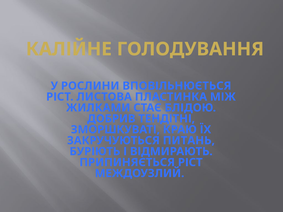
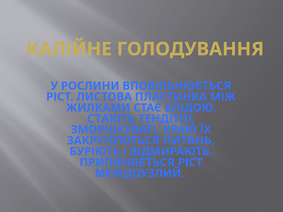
ДОБРИВ: ДОБРИВ -> СТАЮТЬ
